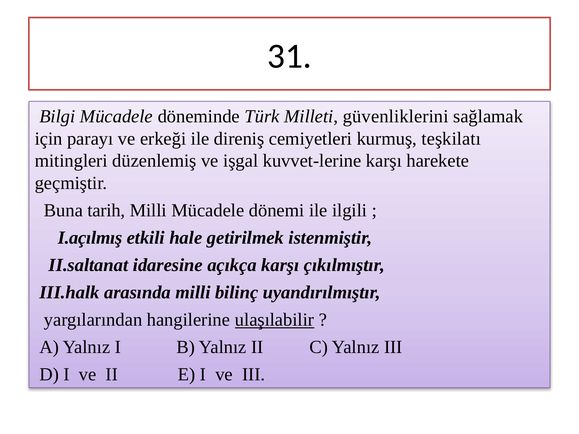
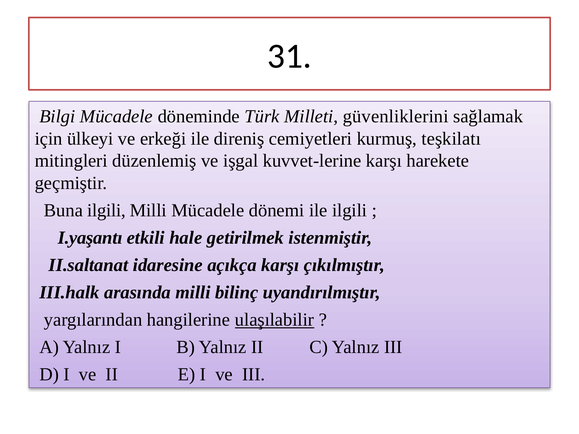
parayı: parayı -> ülkeyi
Buna tarih: tarih -> ilgili
I.açılmış: I.açılmış -> I.yaşantı
